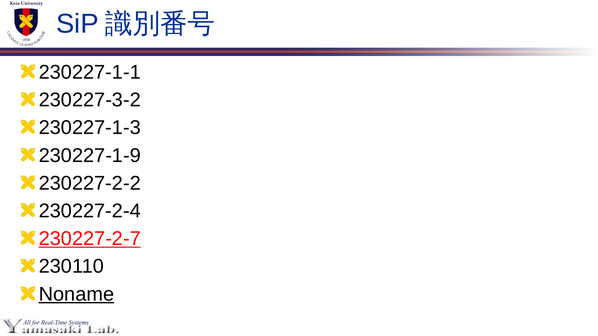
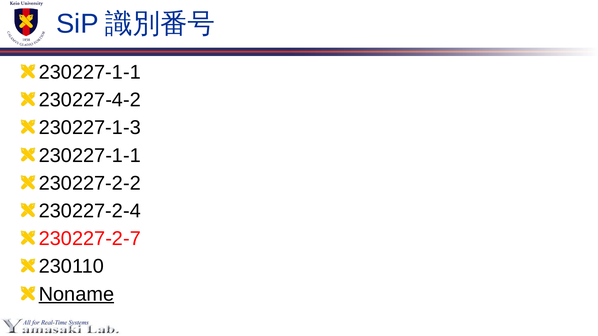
230227-3-2: 230227-3-2 -> 230227-4-2
230227-1-9 at (90, 156): 230227-1-9 -> 230227-1-1
230227-2-7 underline: present -> none
